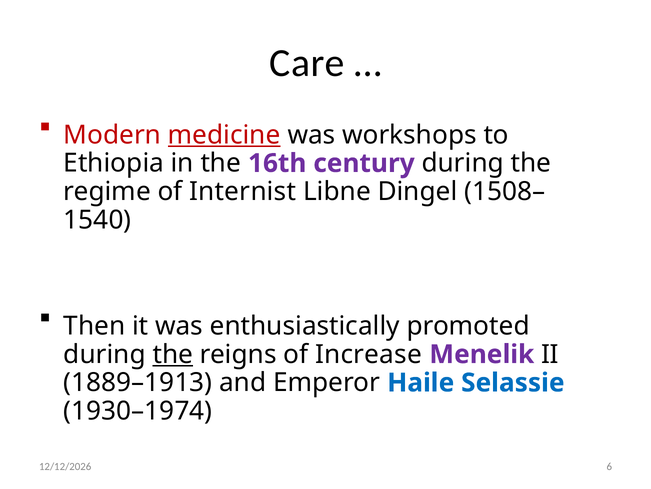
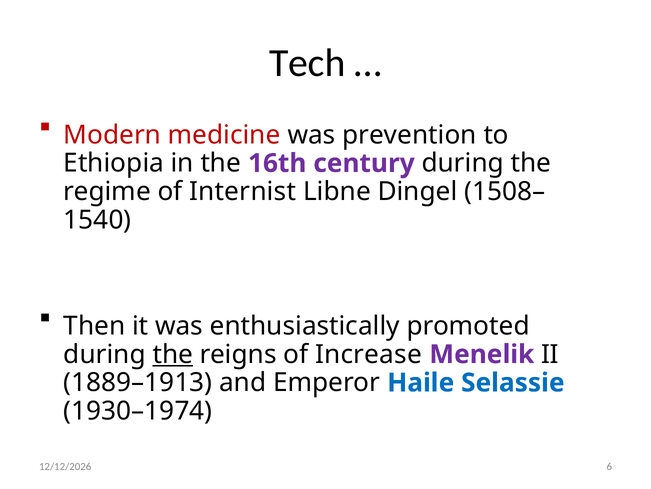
Care: Care -> Tech
medicine underline: present -> none
workshops: workshops -> prevention
